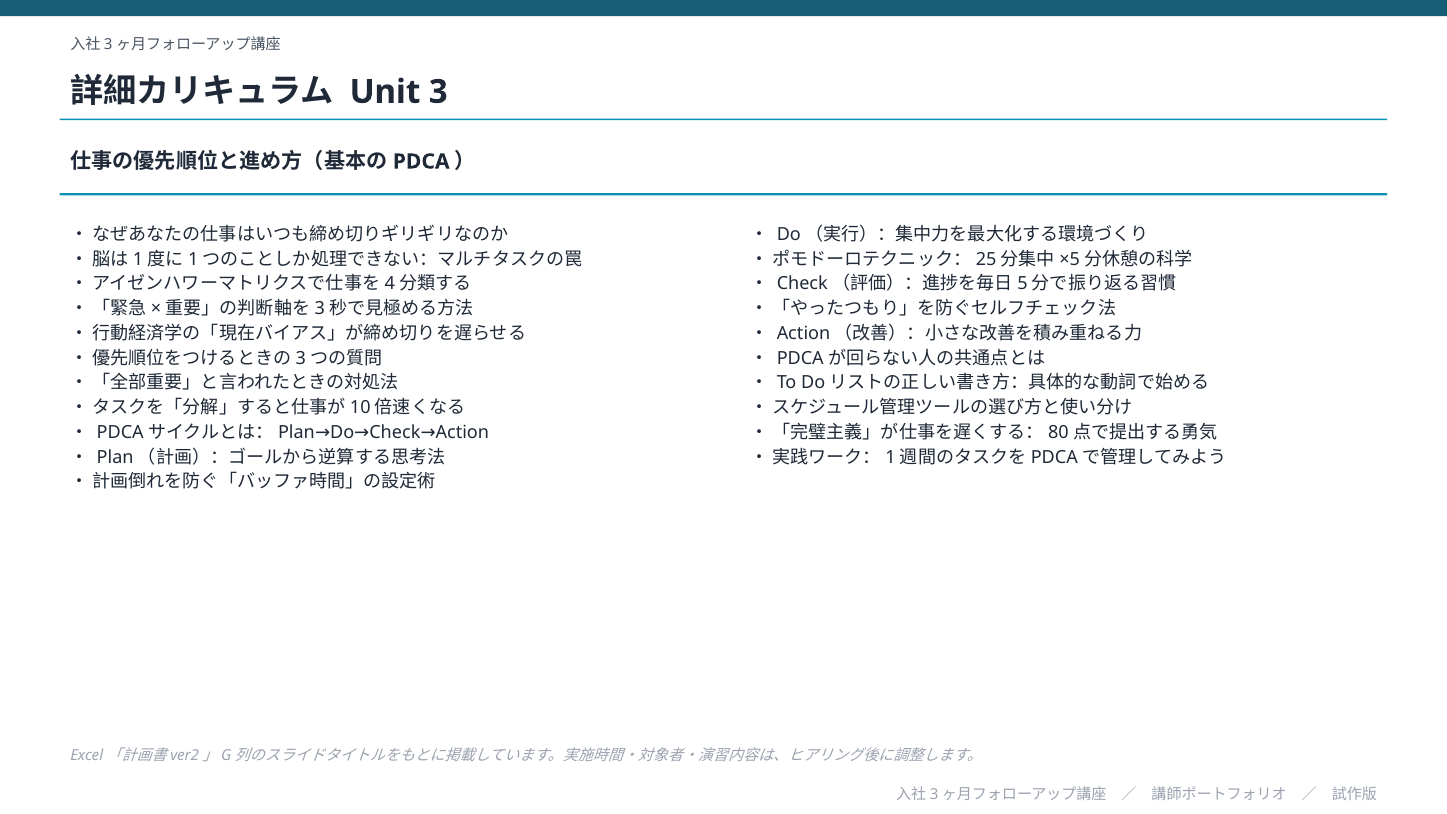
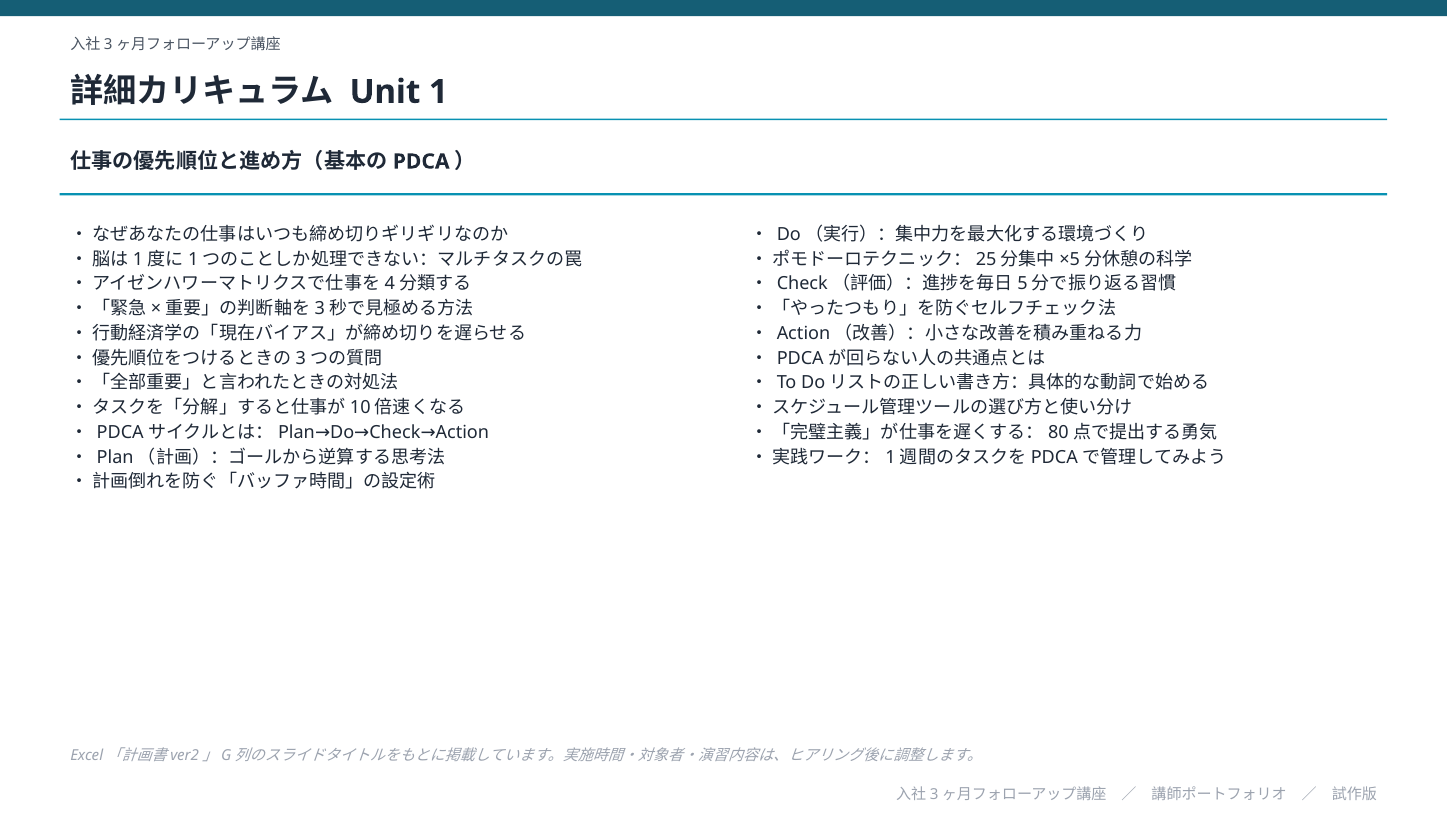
3: 3 -> 1
